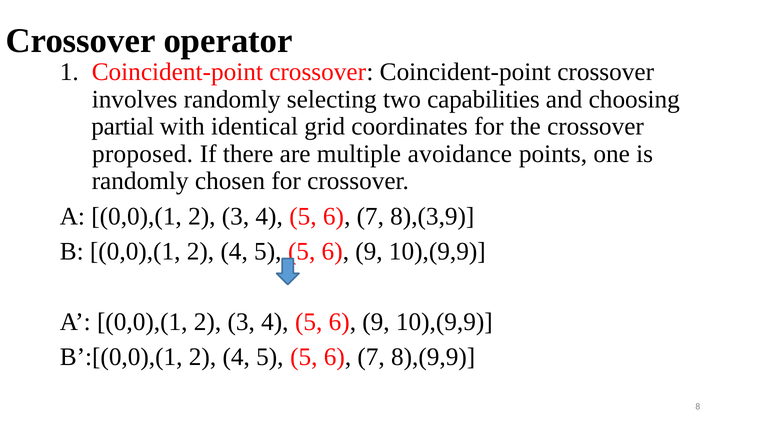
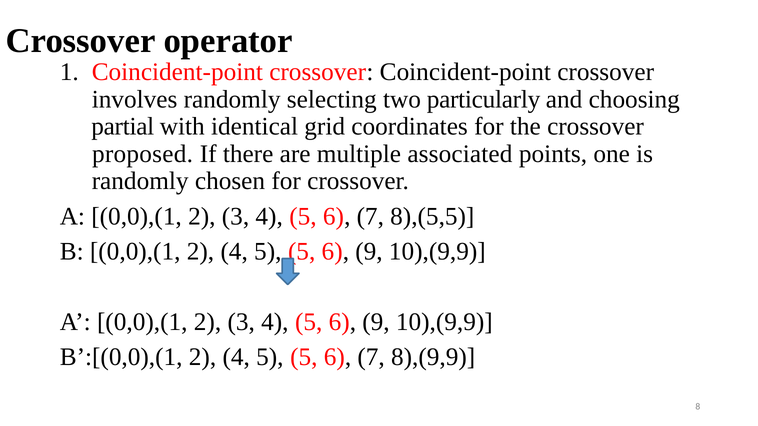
capabilities: capabilities -> particularly
avoidance: avoidance -> associated
8),(3,9: 8),(3,9 -> 8),(5,5
